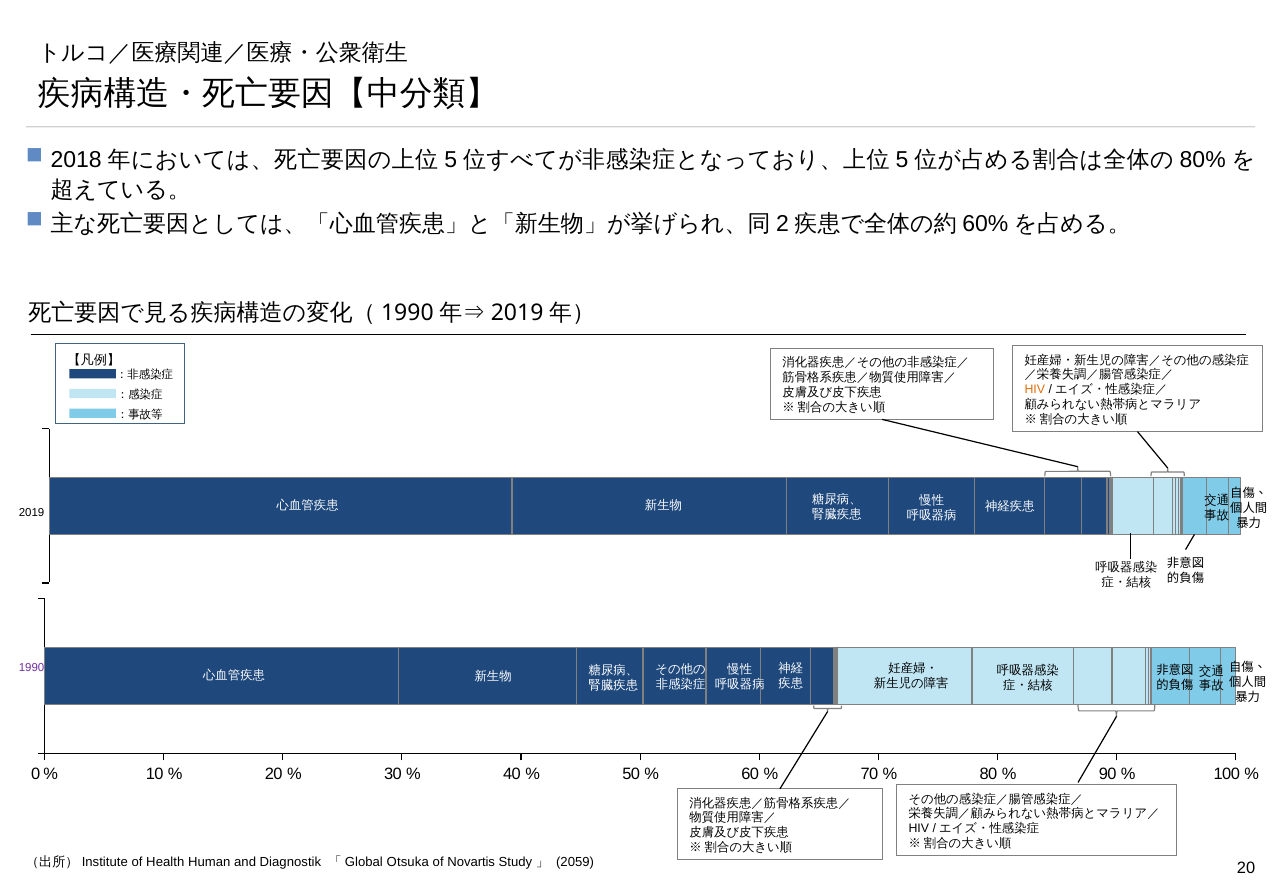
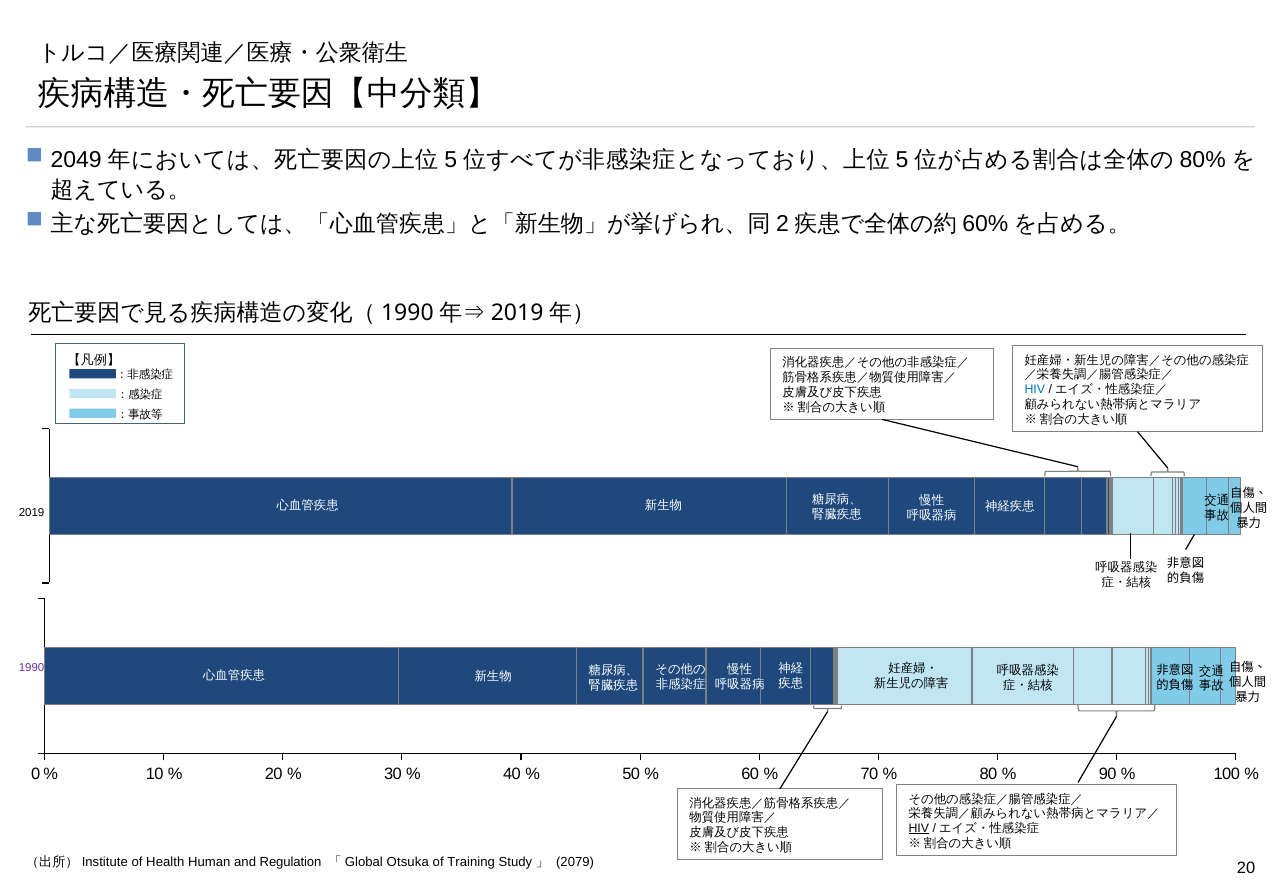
2018: 2018 -> 2049
HIV at (1035, 390) colour: orange -> blue
HIV at (919, 828) underline: none -> present
Diagnostik: Diagnostik -> Regulation
Novartis: Novartis -> Training
2059: 2059 -> 2079
